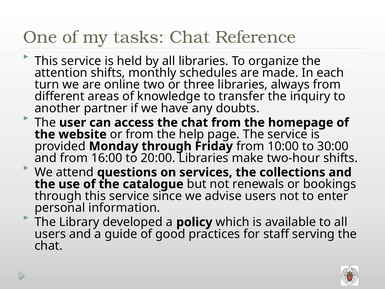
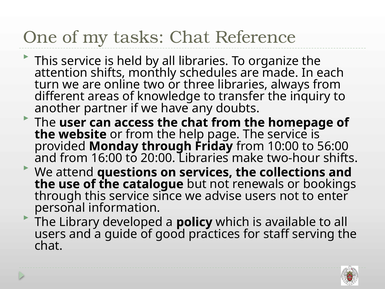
30:00: 30:00 -> 56:00
